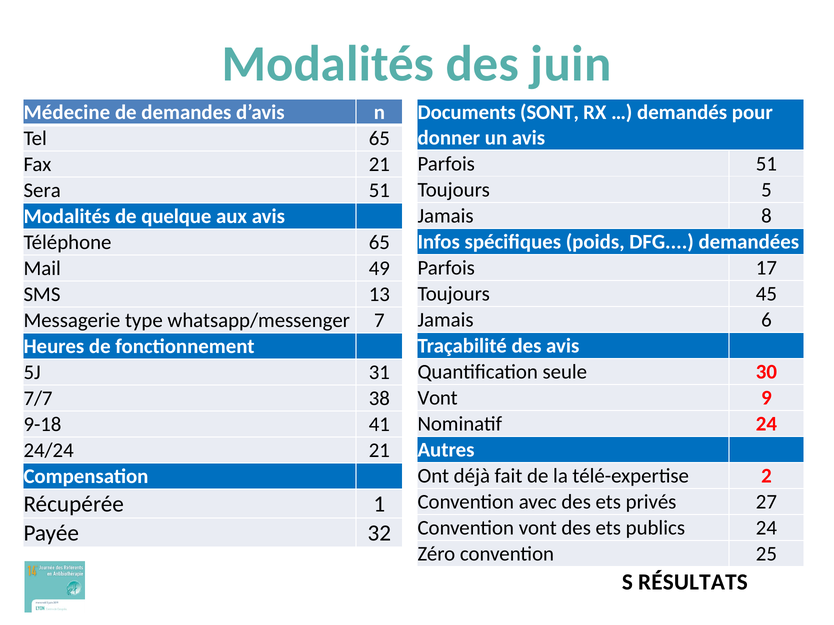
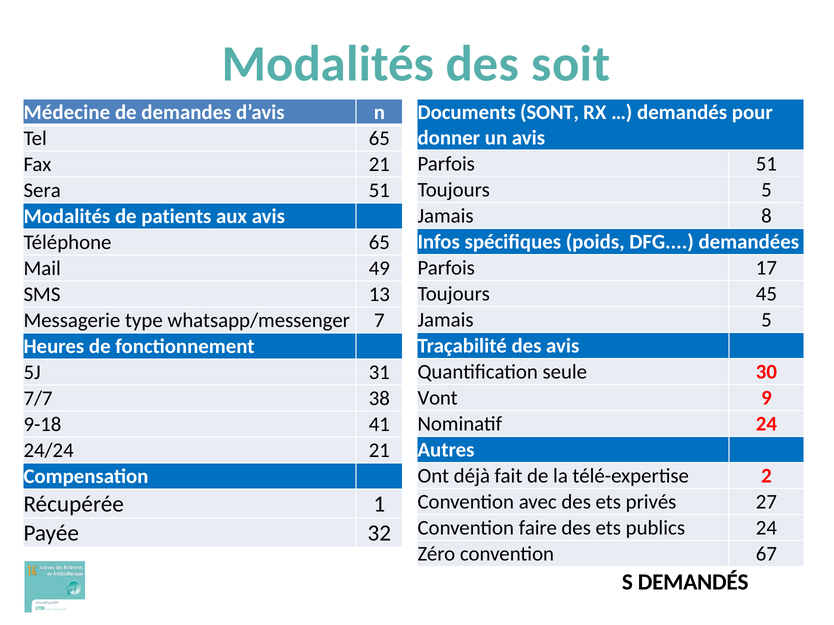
juin: juin -> soit
quelque: quelque -> patients
Jamais 6: 6 -> 5
Convention vont: vont -> faire
25: 25 -> 67
S RÉSULTATS: RÉSULTATS -> DEMANDÉS
